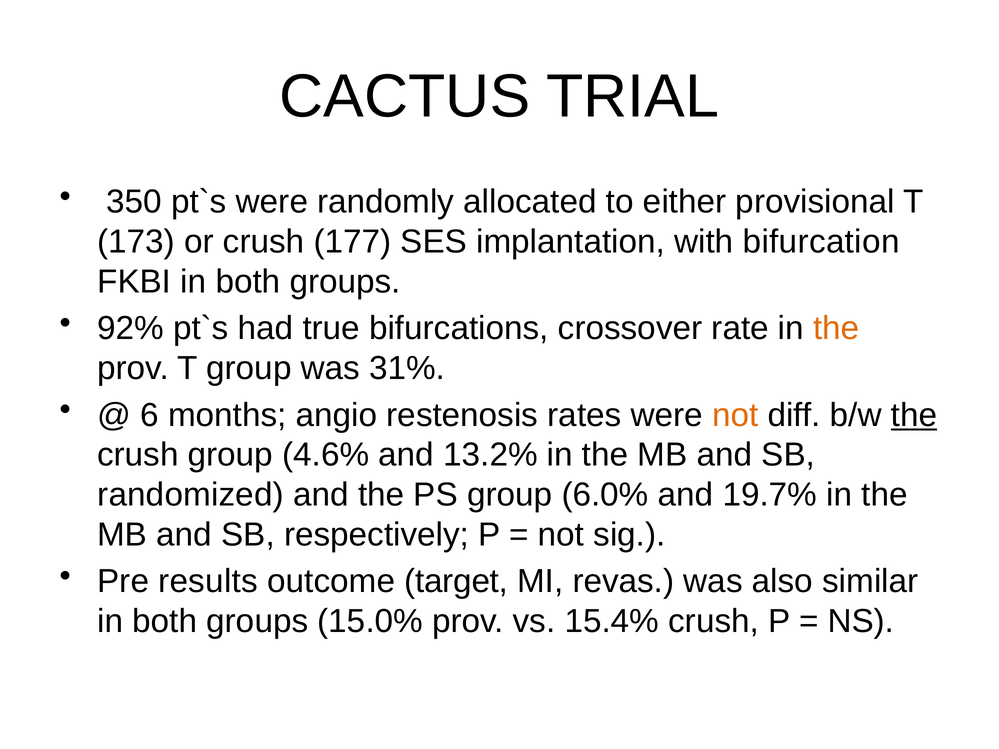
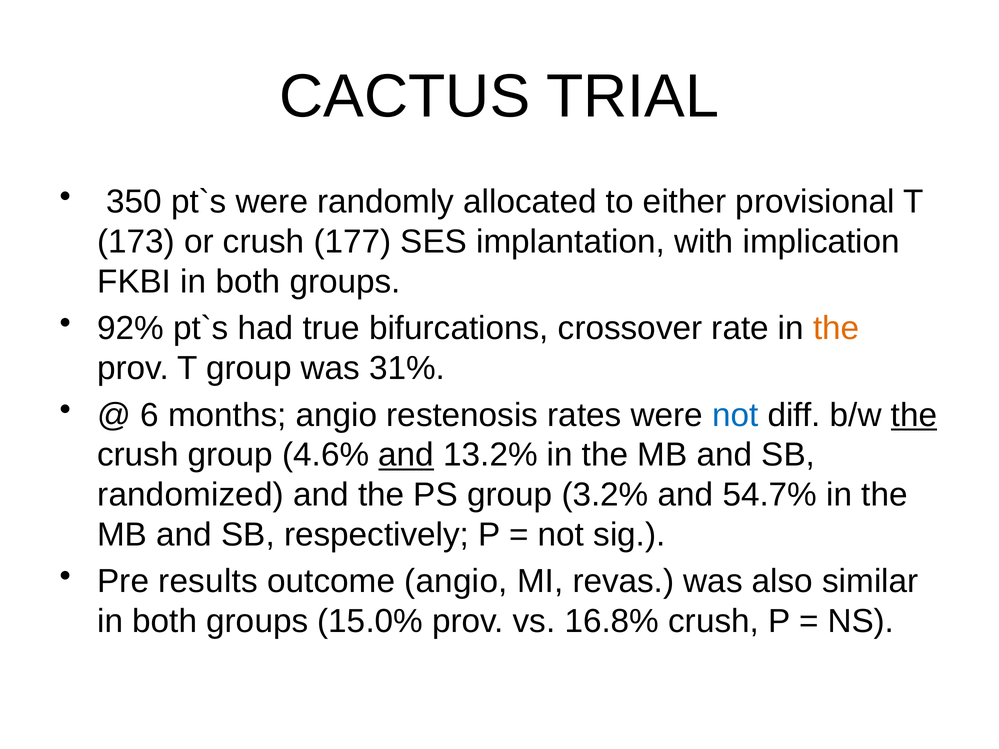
bifurcation: bifurcation -> implication
not at (735, 415) colour: orange -> blue
and at (406, 455) underline: none -> present
6.0%: 6.0% -> 3.2%
19.7%: 19.7% -> 54.7%
outcome target: target -> angio
15.4%: 15.4% -> 16.8%
